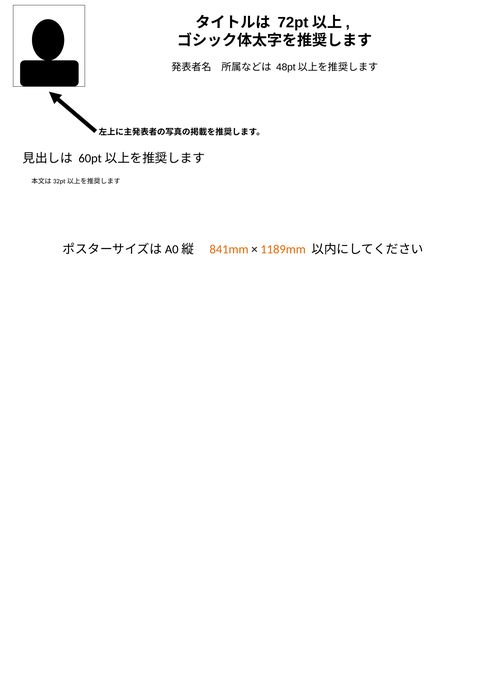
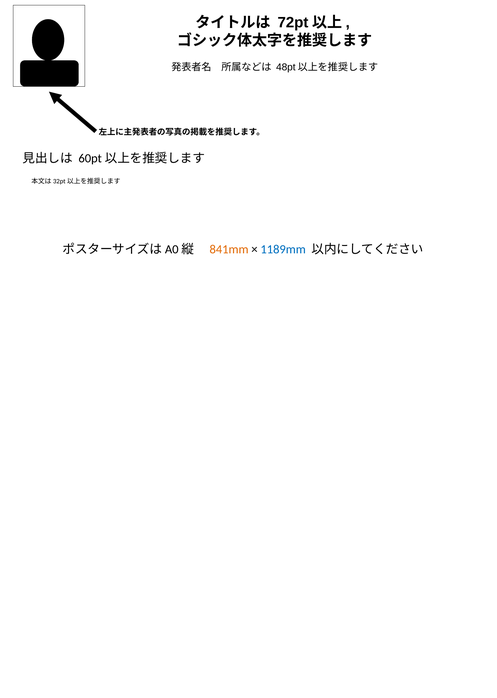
1189mm colour: orange -> blue
